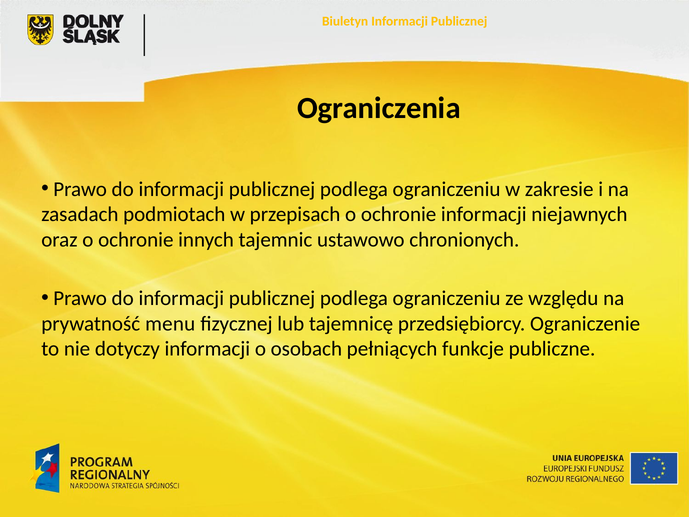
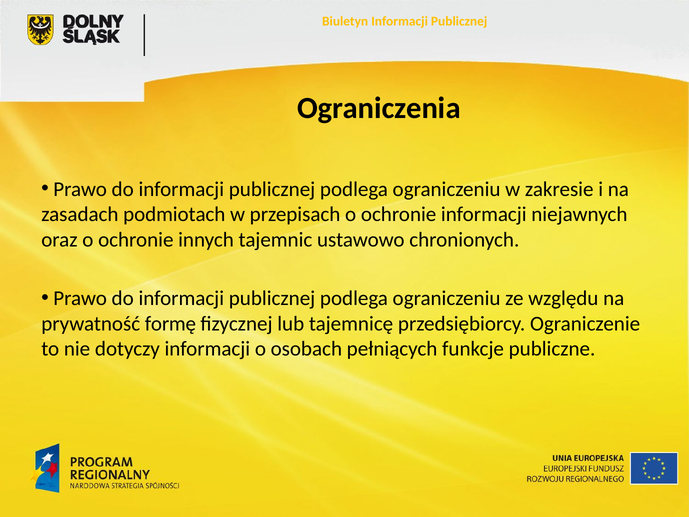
menu: menu -> formę
